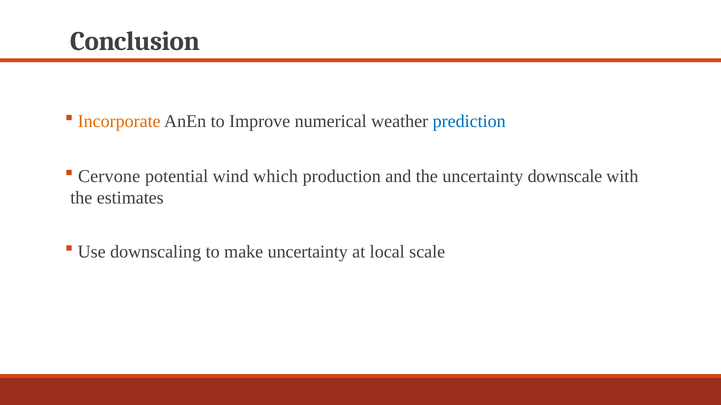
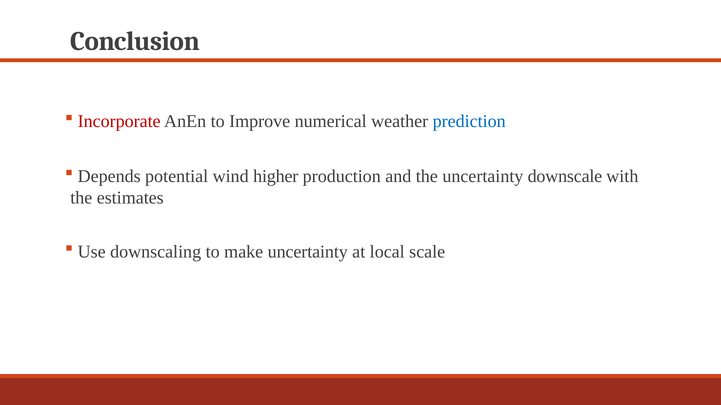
Incorporate colour: orange -> red
Cervone: Cervone -> Depends
which: which -> higher
